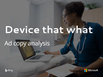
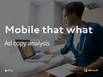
Device: Device -> Mobile
